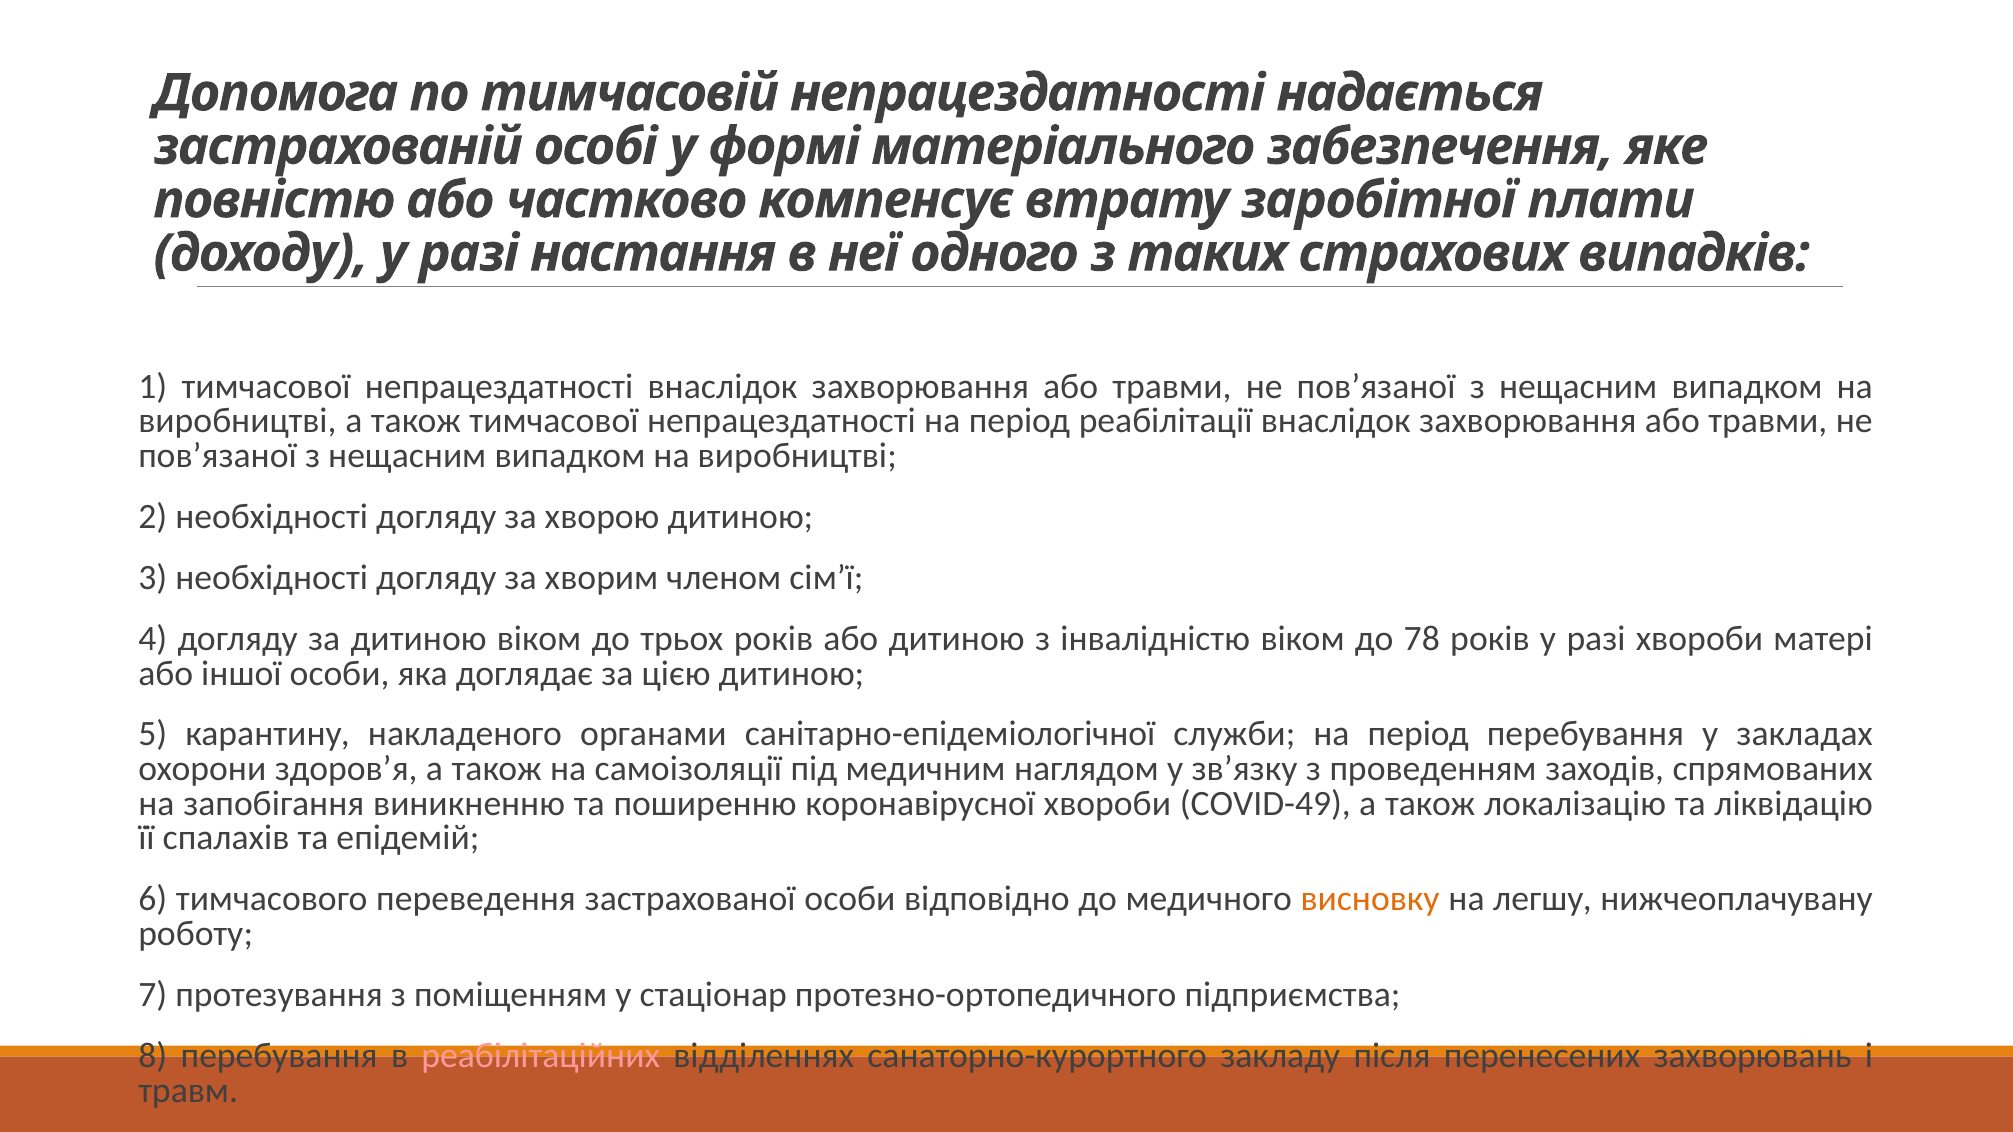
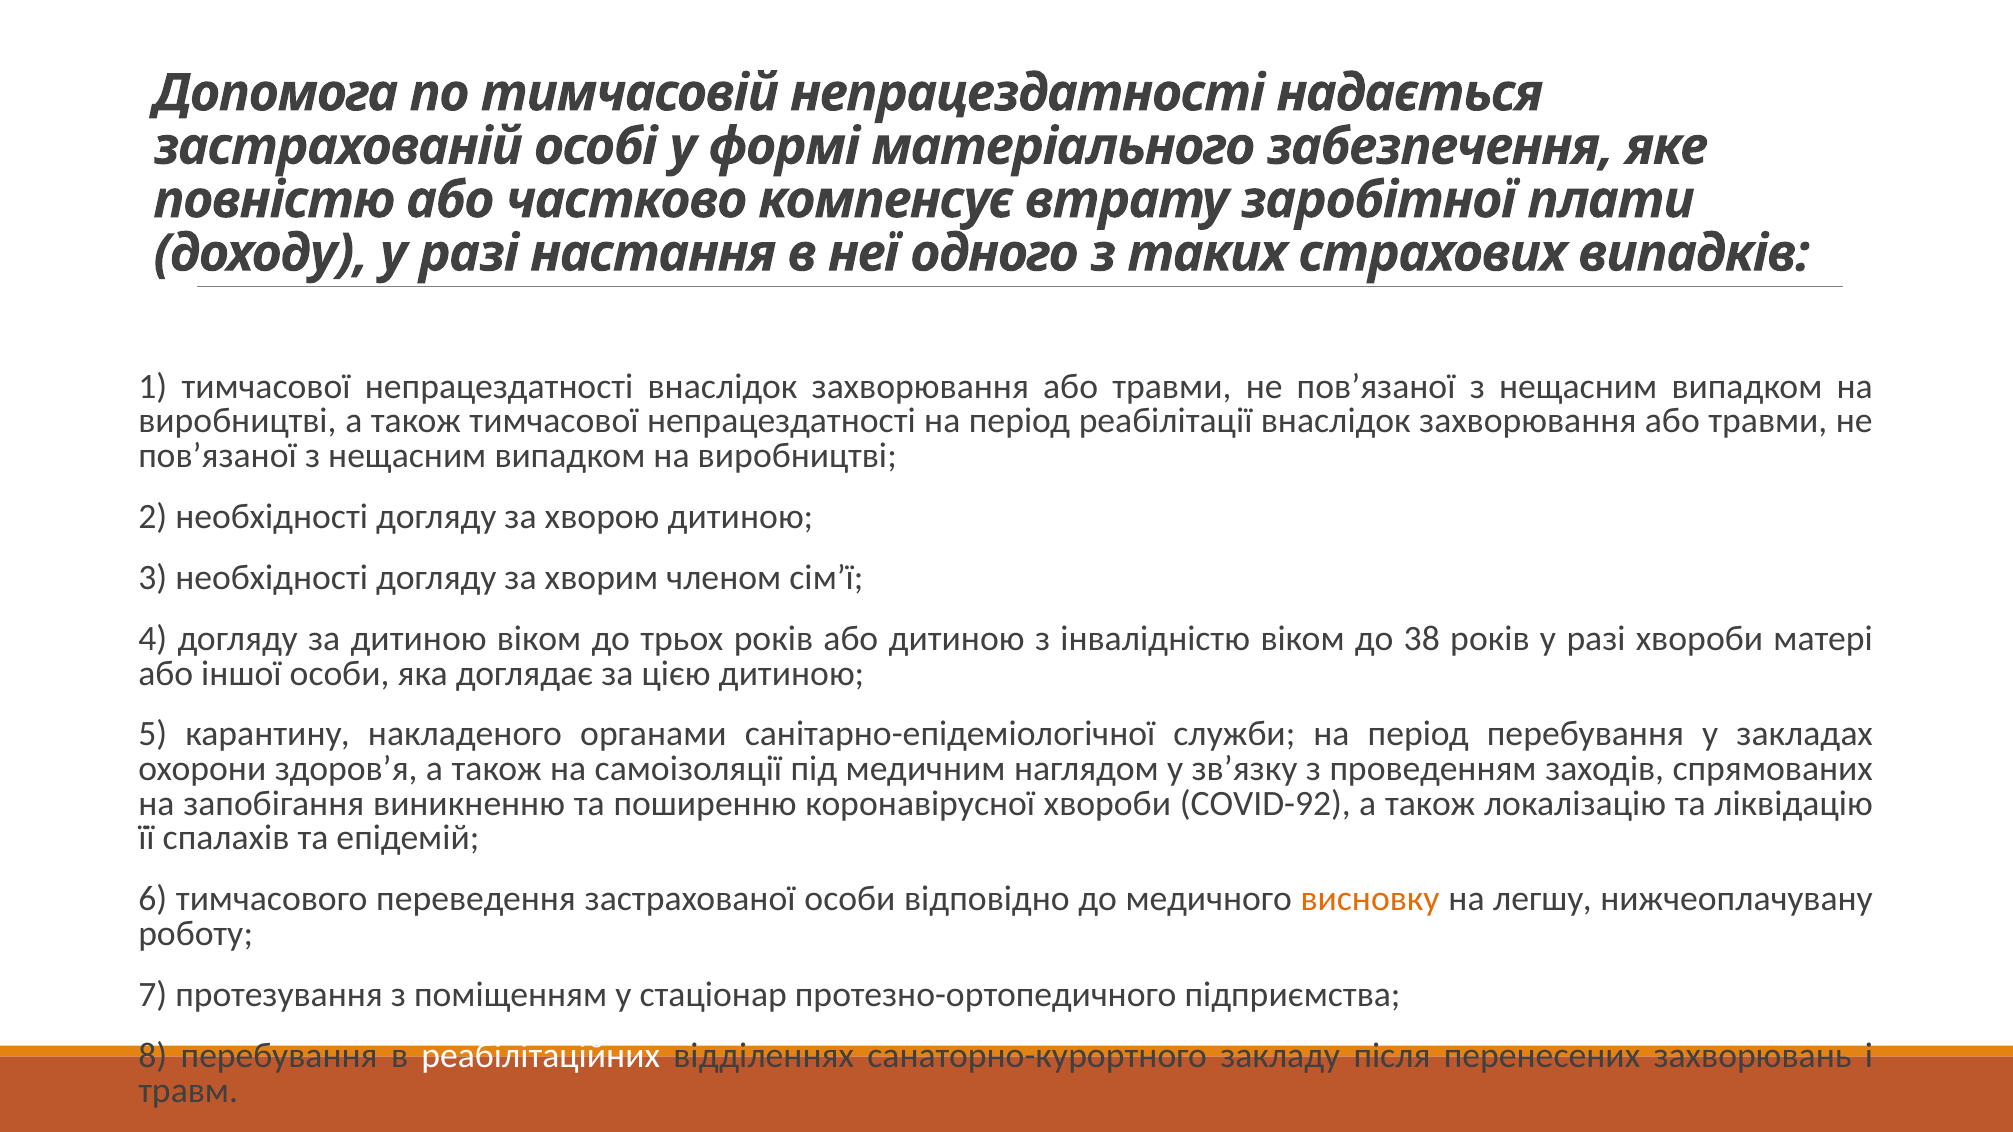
78: 78 -> 38
COVID-49: COVID-49 -> COVID-92
реабілітаційних colour: pink -> white
